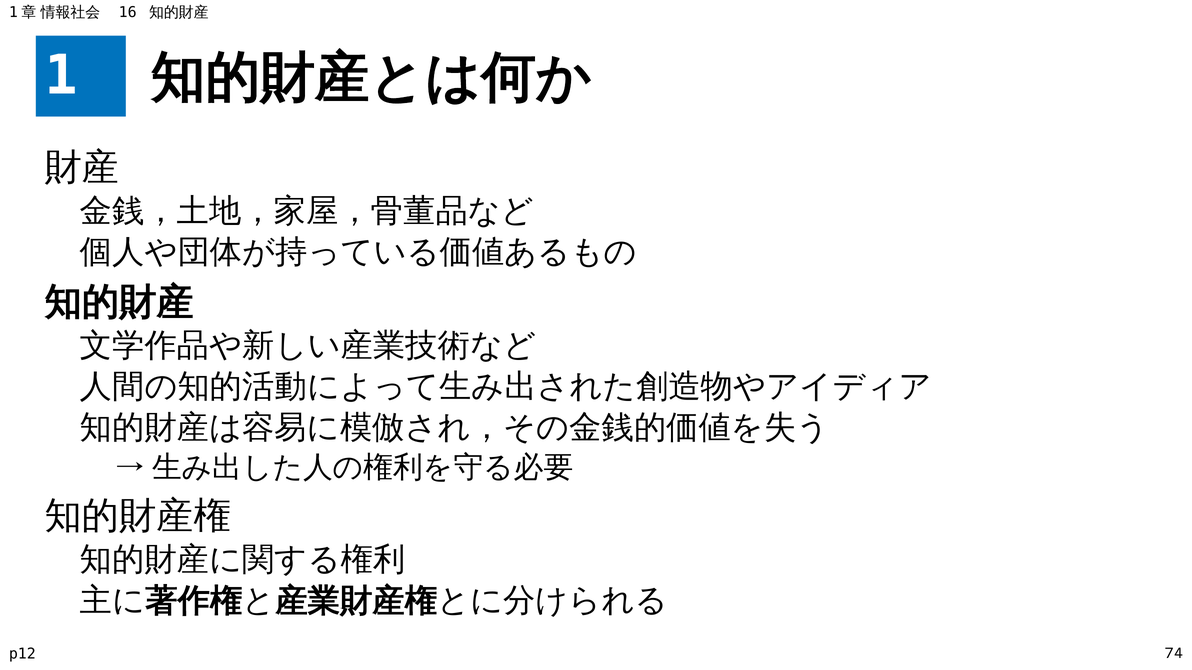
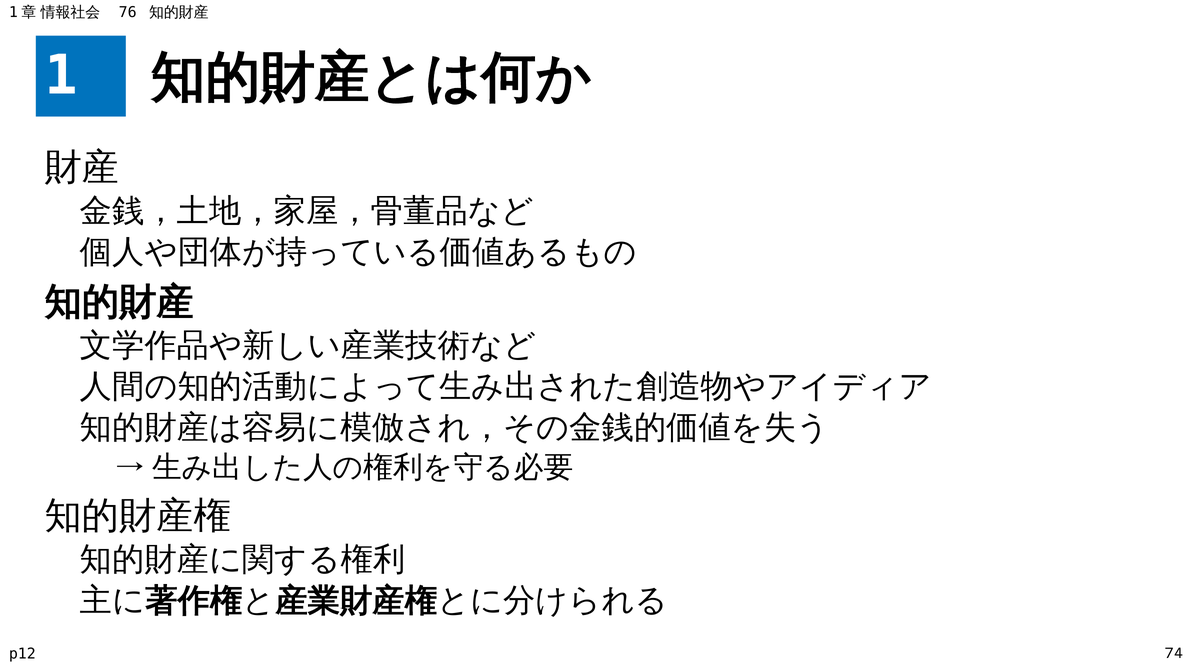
16: 16 -> 76
